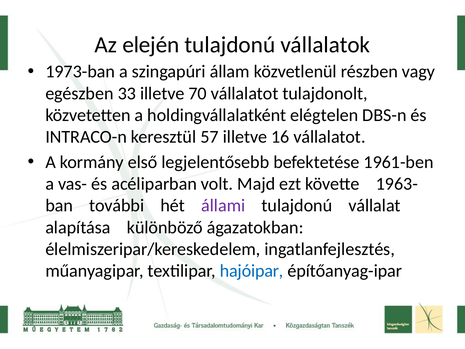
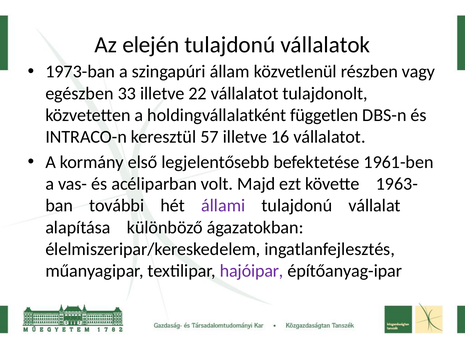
70: 70 -> 22
elégtelen: elégtelen -> független
hajóipar colour: blue -> purple
